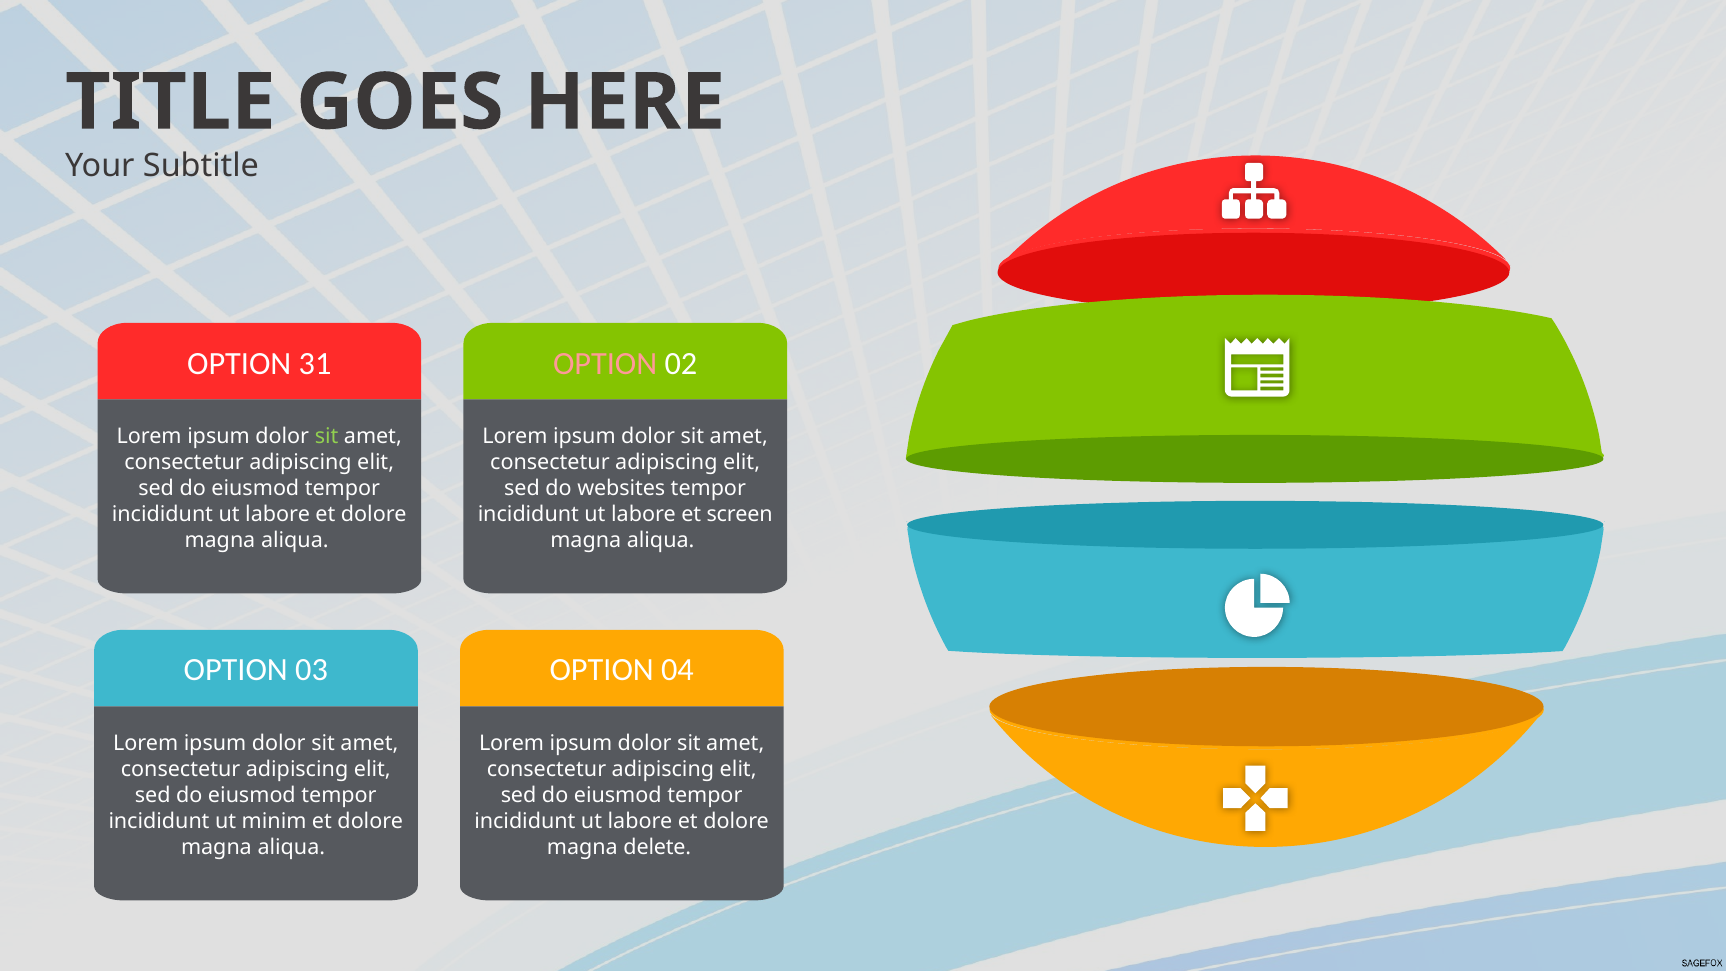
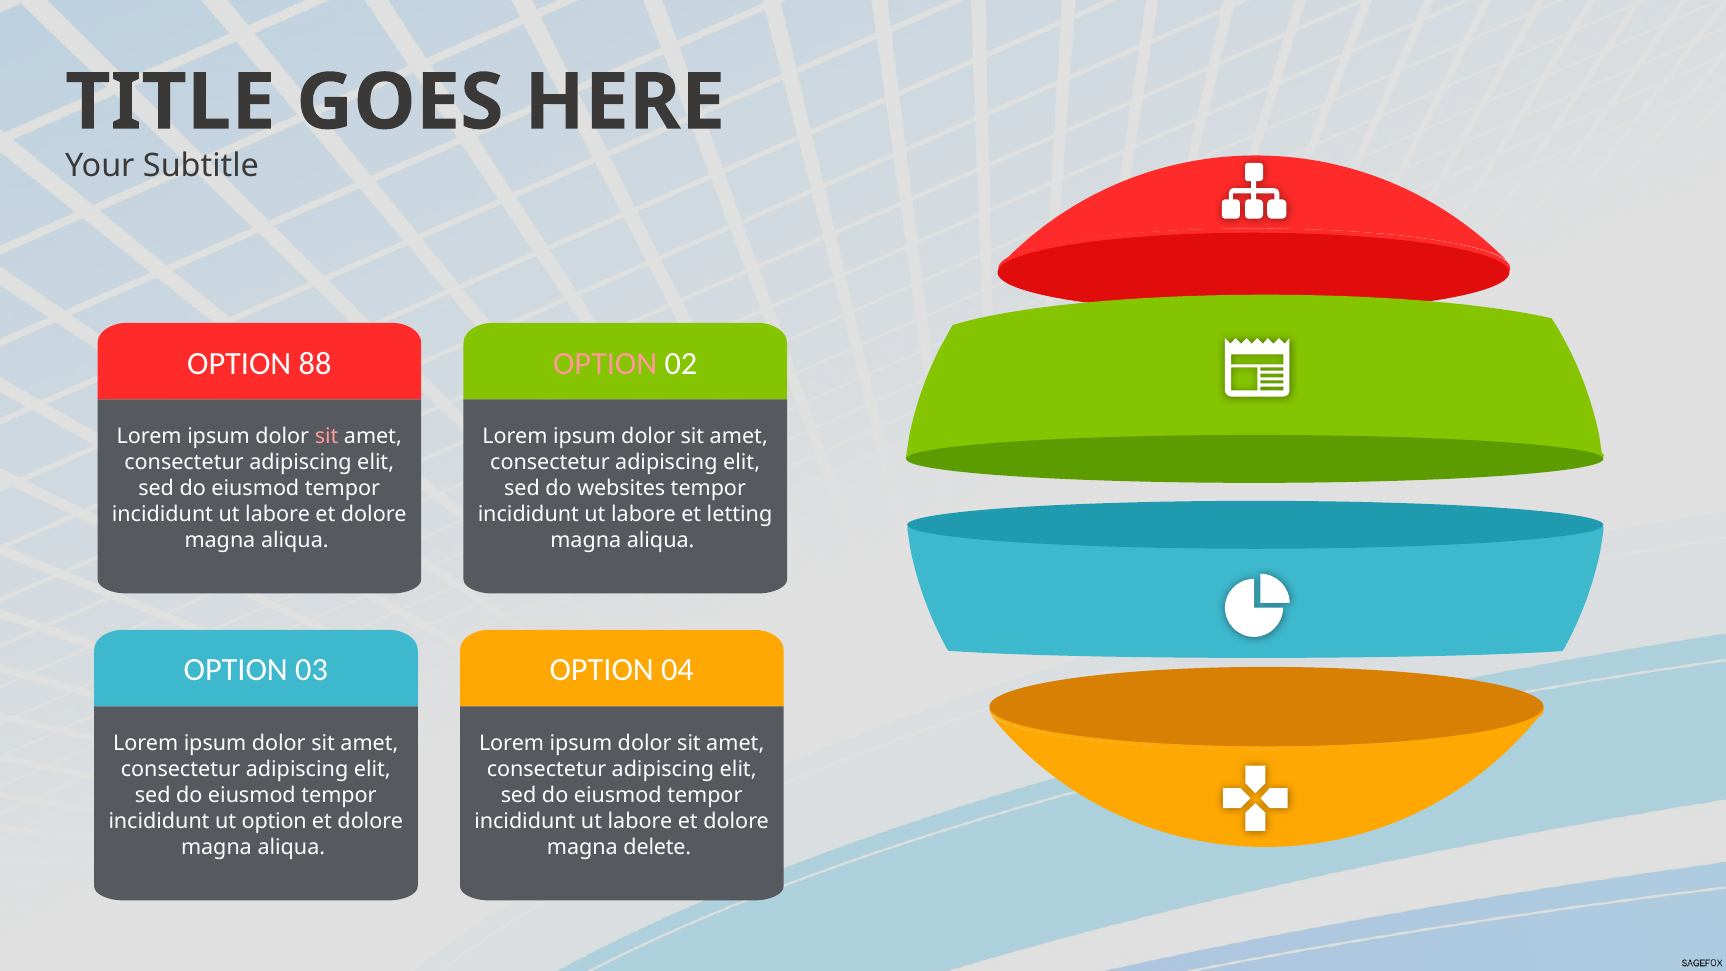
31: 31 -> 88
sit at (327, 437) colour: light green -> pink
screen: screen -> letting
ut minim: minim -> option
